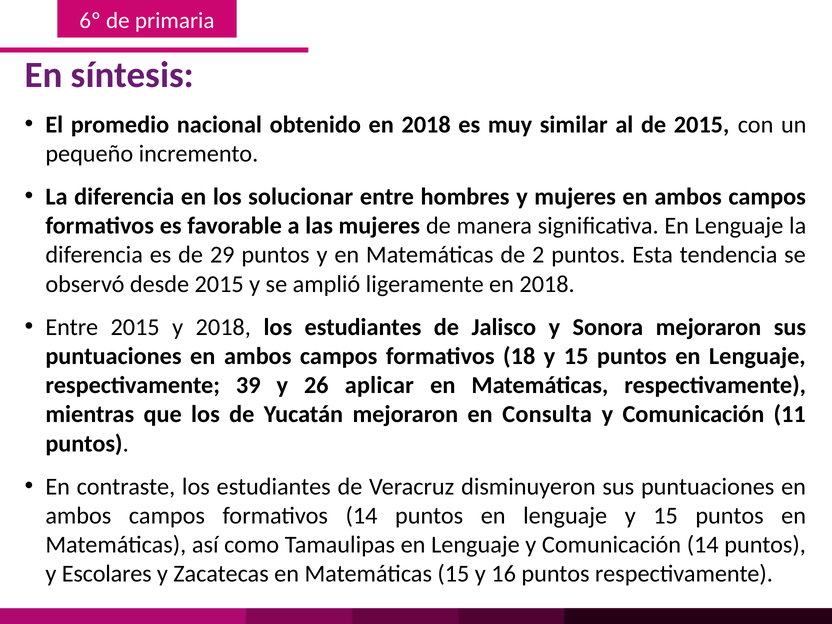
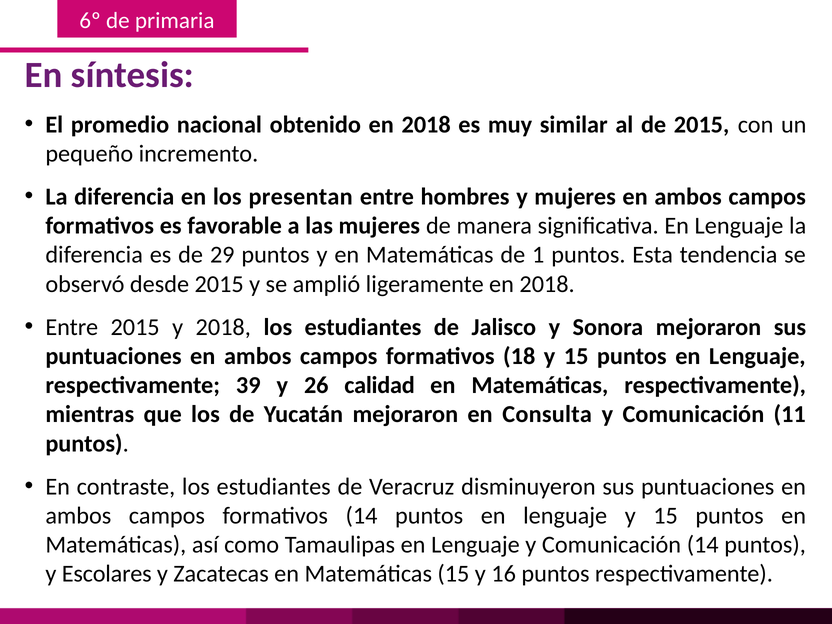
solucionar: solucionar -> presentan
2: 2 -> 1
aplicar: aplicar -> calidad
